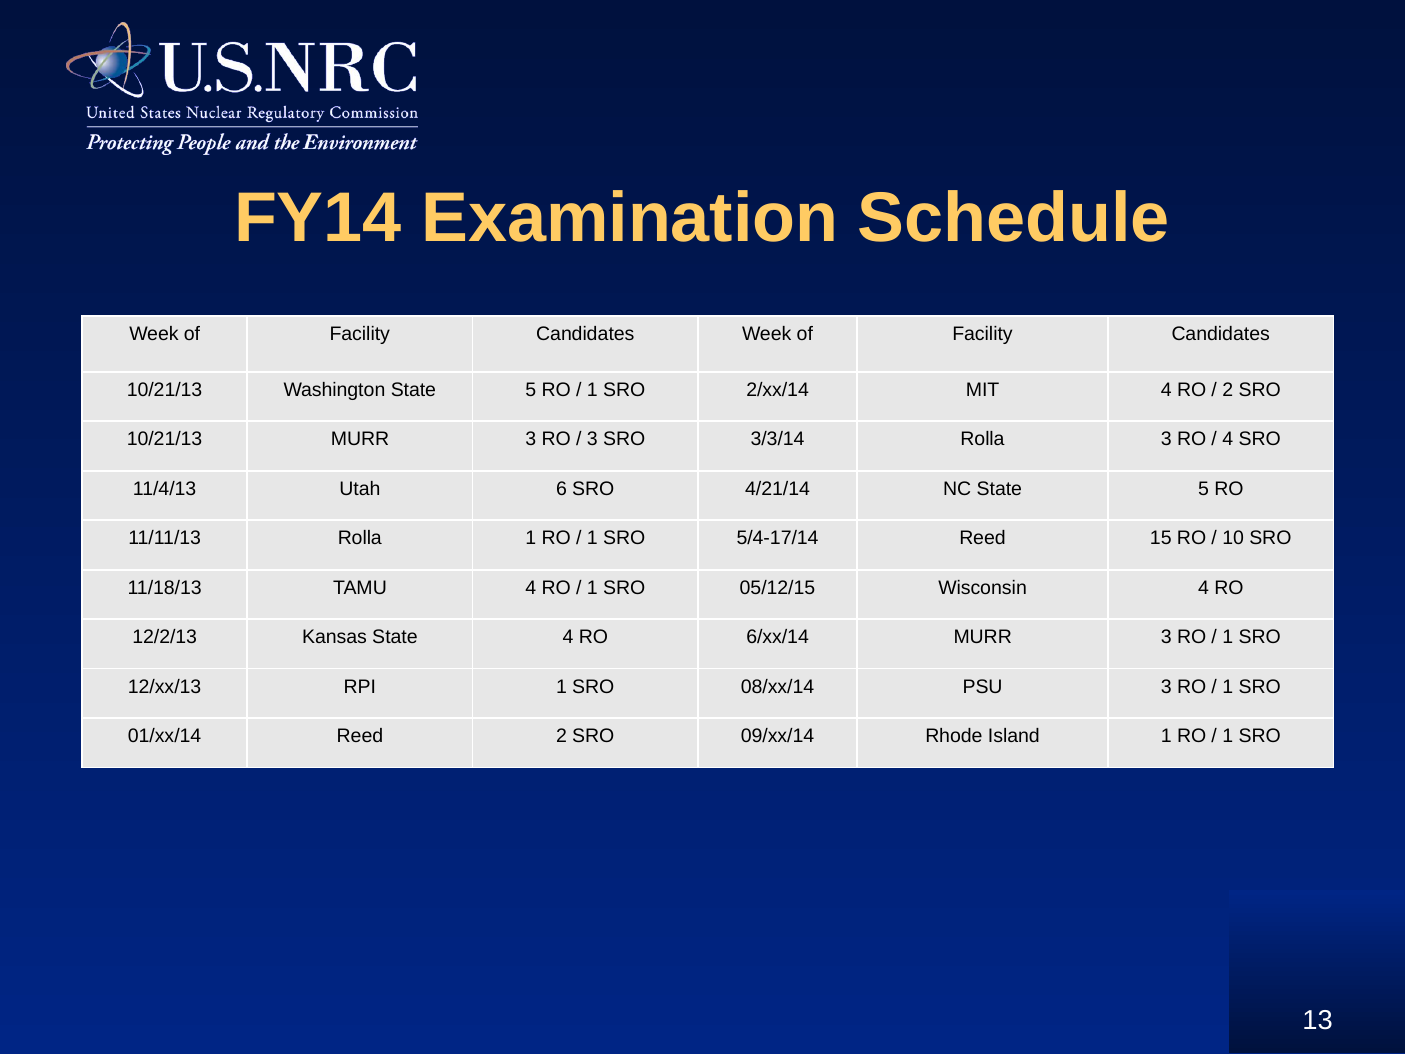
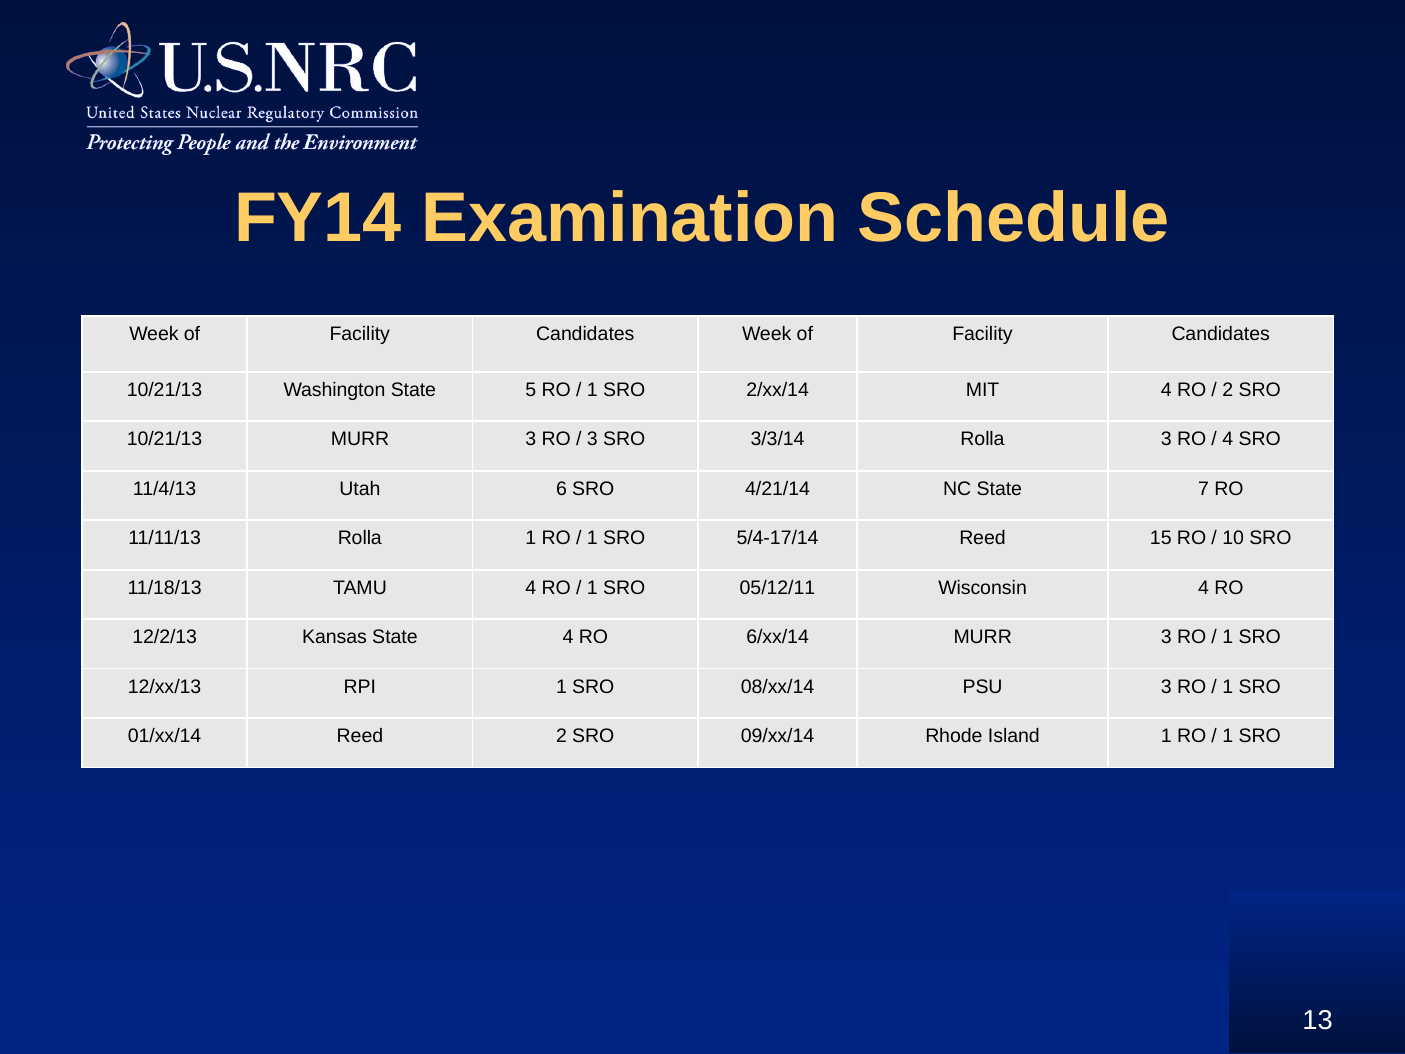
NC State 5: 5 -> 7
05/12/15: 05/12/15 -> 05/12/11
